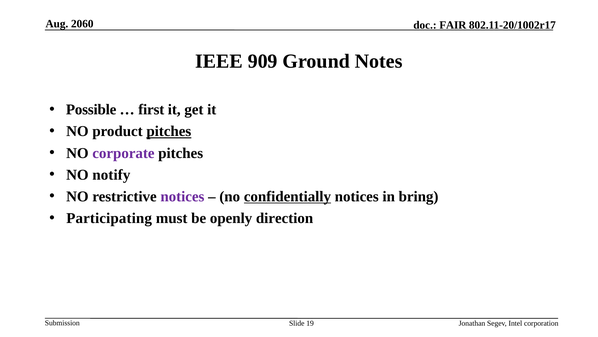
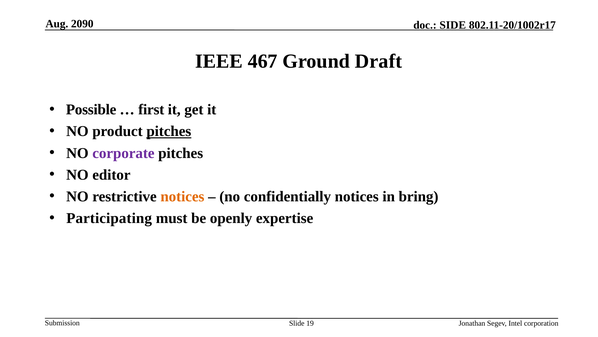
2060: 2060 -> 2090
FAIR: FAIR -> SIDE
909: 909 -> 467
Notes: Notes -> Draft
notify: notify -> editor
notices at (182, 196) colour: purple -> orange
confidentially underline: present -> none
direction: direction -> expertise
